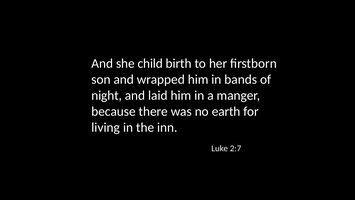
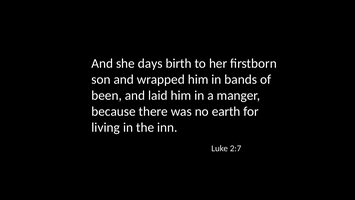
child: child -> days
night: night -> been
